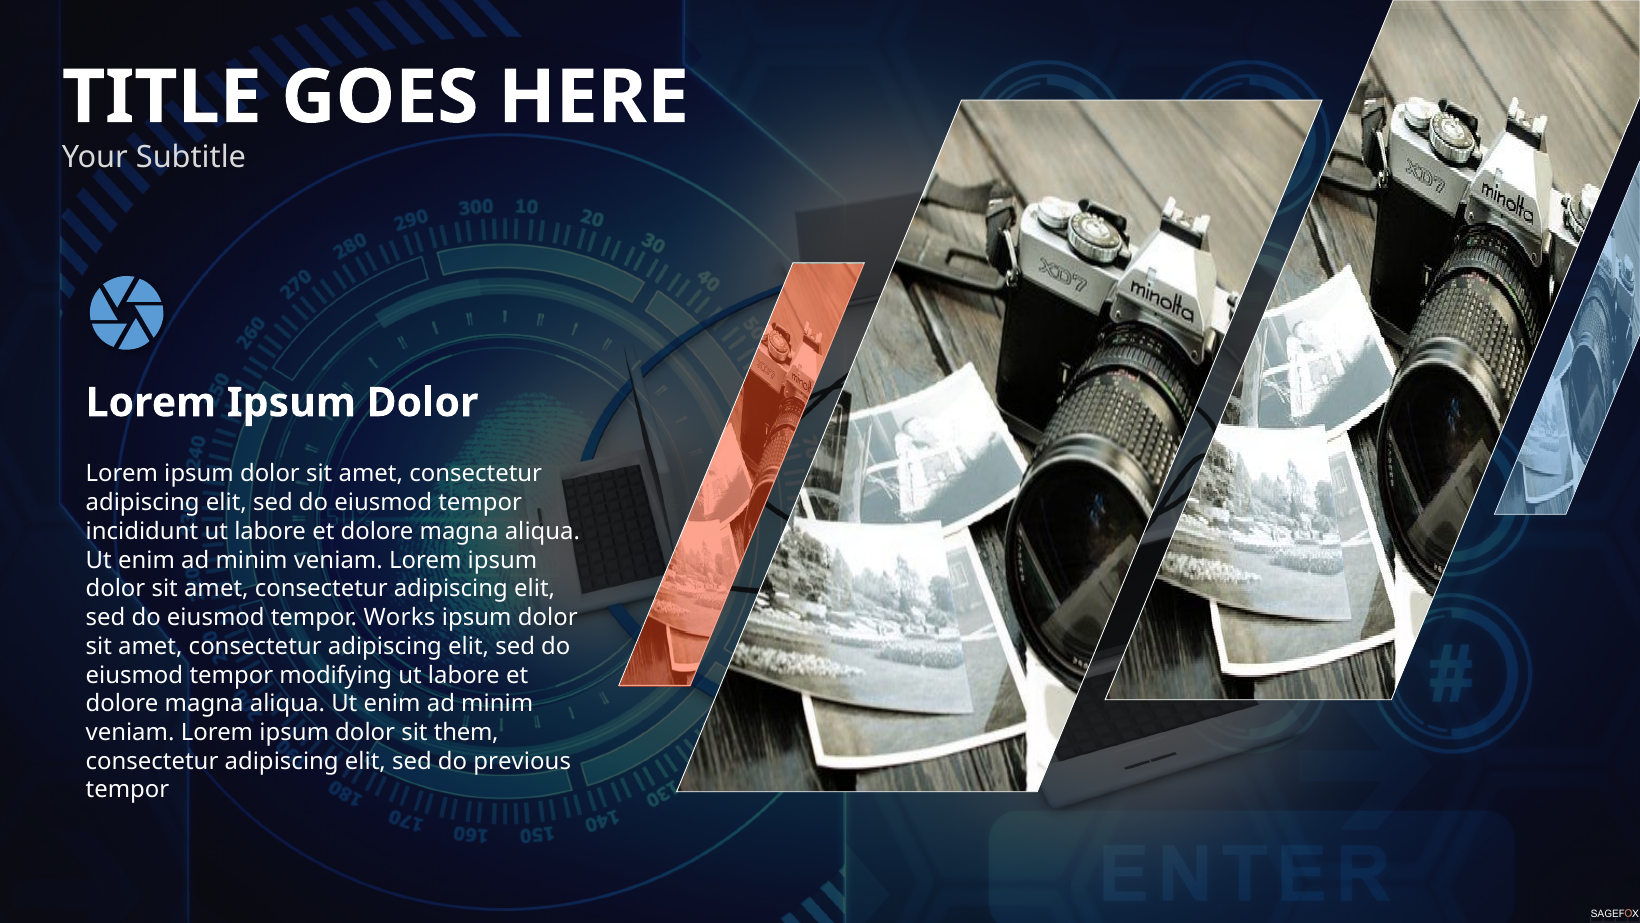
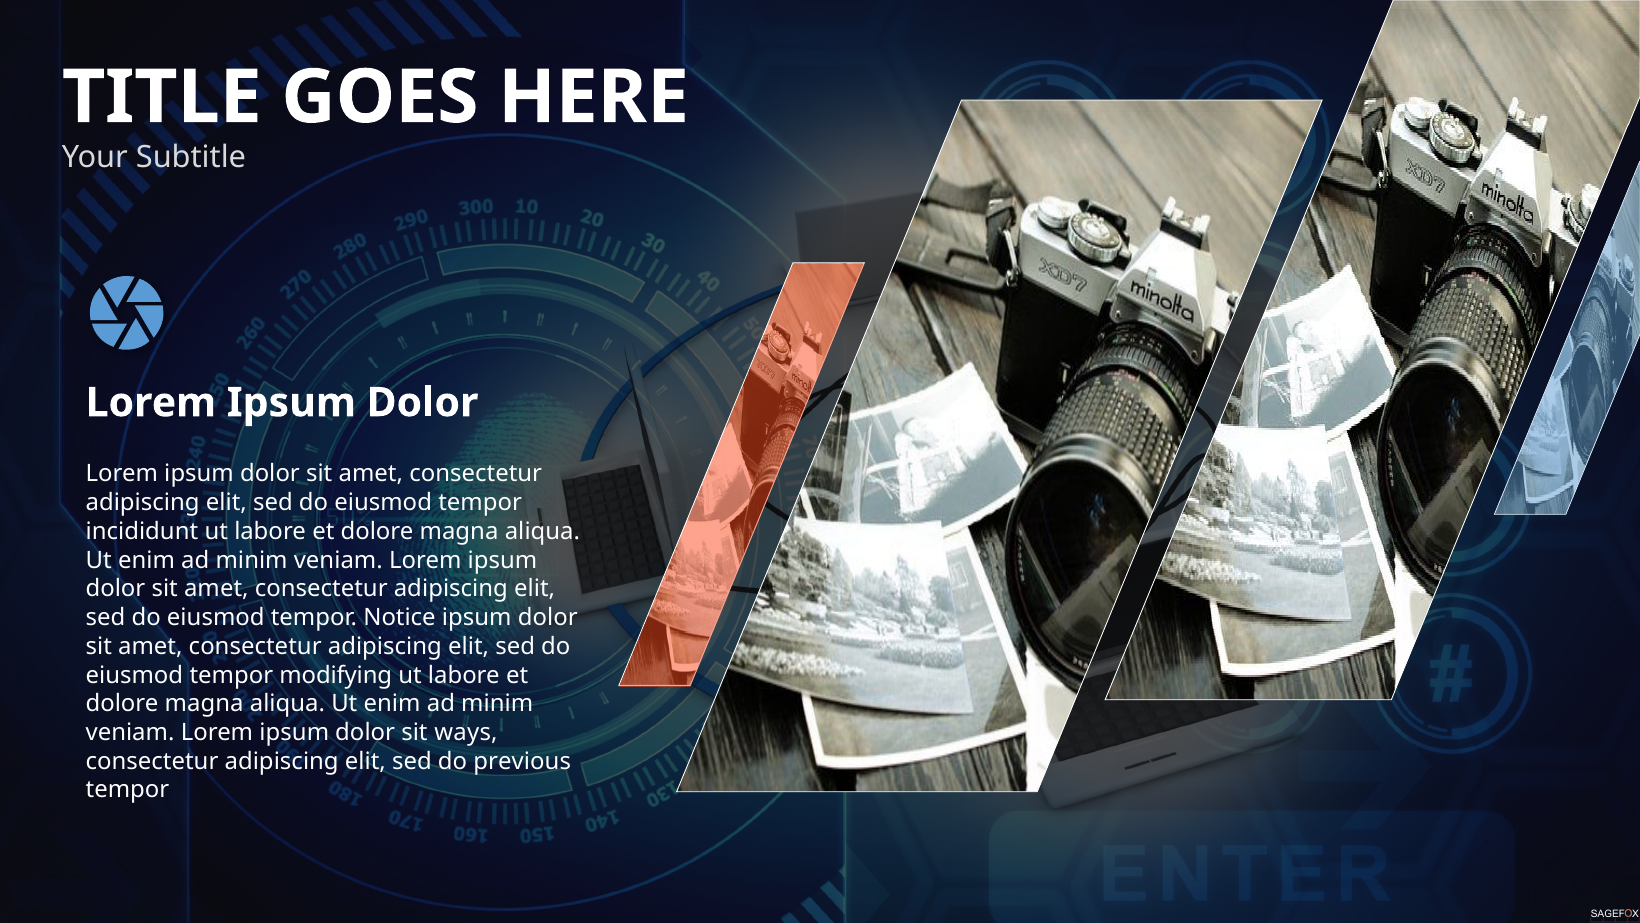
Works: Works -> Notice
them: them -> ways
